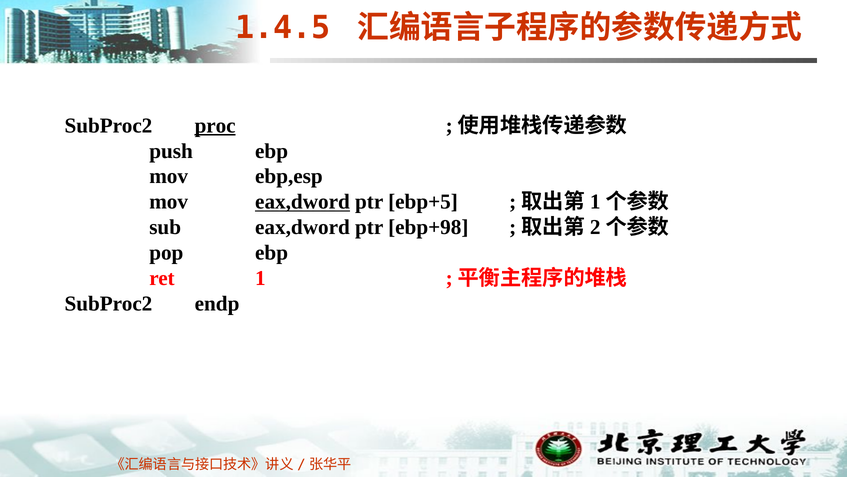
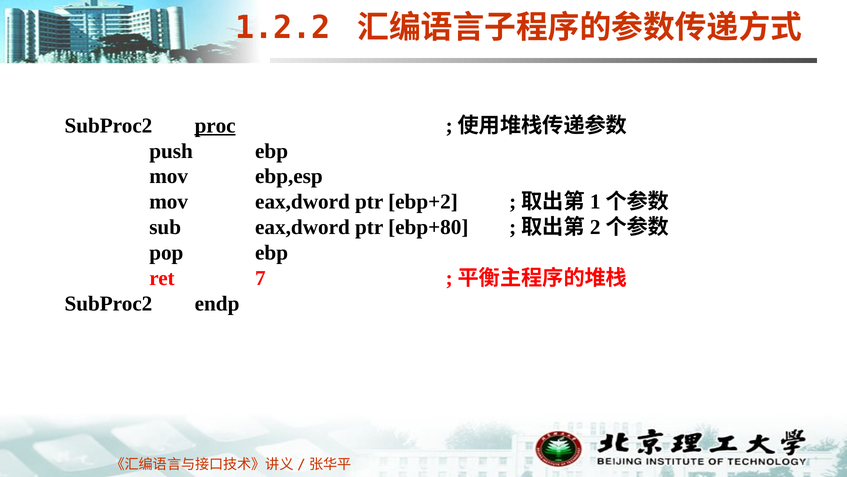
1.4.5: 1.4.5 -> 1.2.2
eax,dword at (302, 202) underline: present -> none
ebp+5: ebp+5 -> ebp+2
ebp+98: ebp+98 -> ebp+80
1: 1 -> 7
